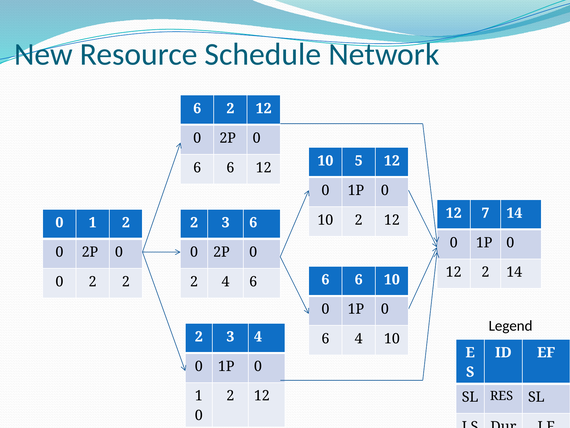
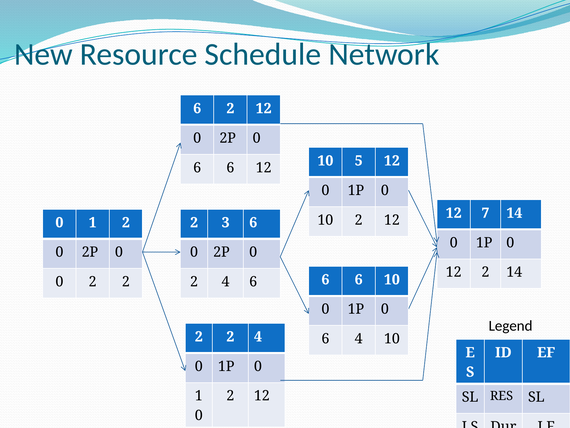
3 at (230, 336): 3 -> 2
